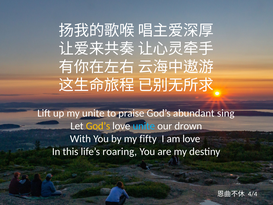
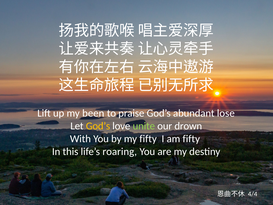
my unite: unite -> been
sing: sing -> lose
unite at (144, 126) colour: light blue -> light green
am love: love -> fifty
